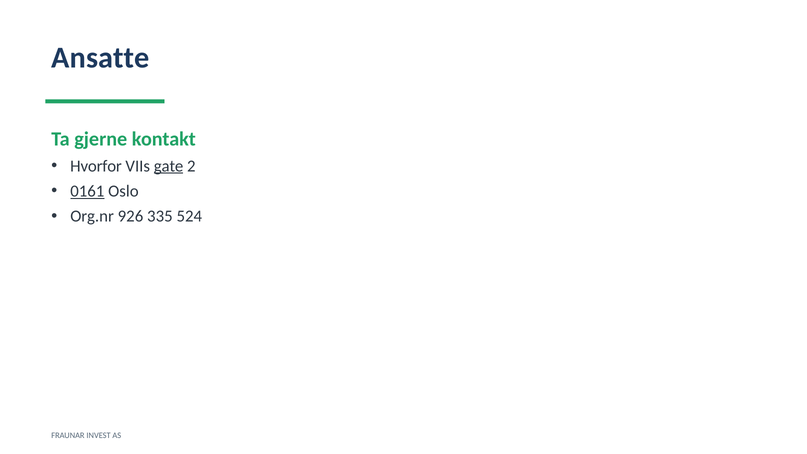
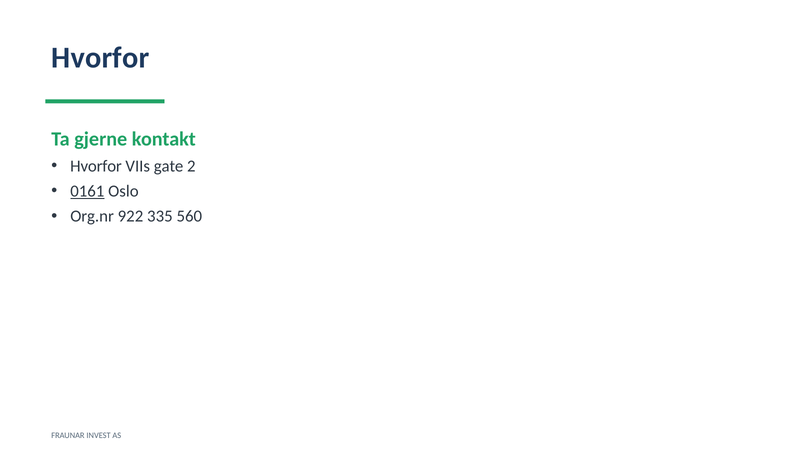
Ansatte at (100, 58): Ansatte -> Hvorfor
gate underline: present -> none
926: 926 -> 922
524: 524 -> 560
